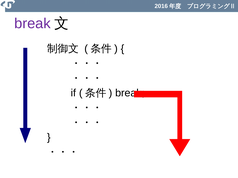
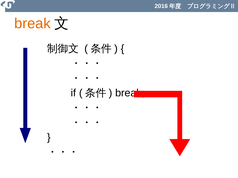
break at (32, 23) colour: purple -> orange
